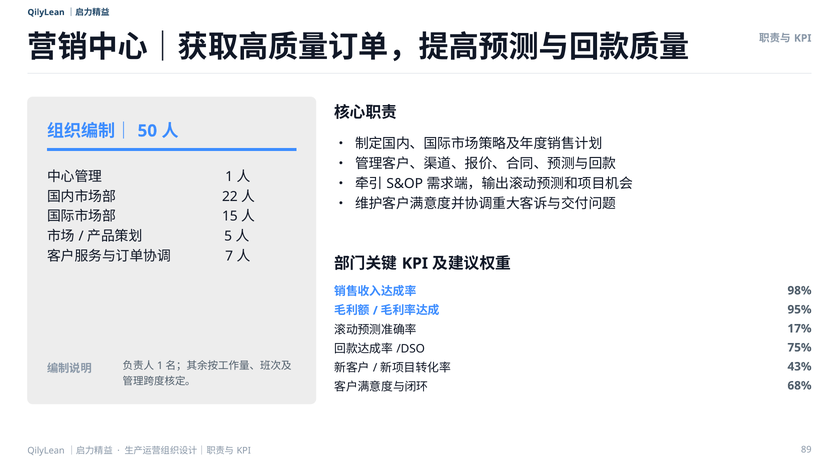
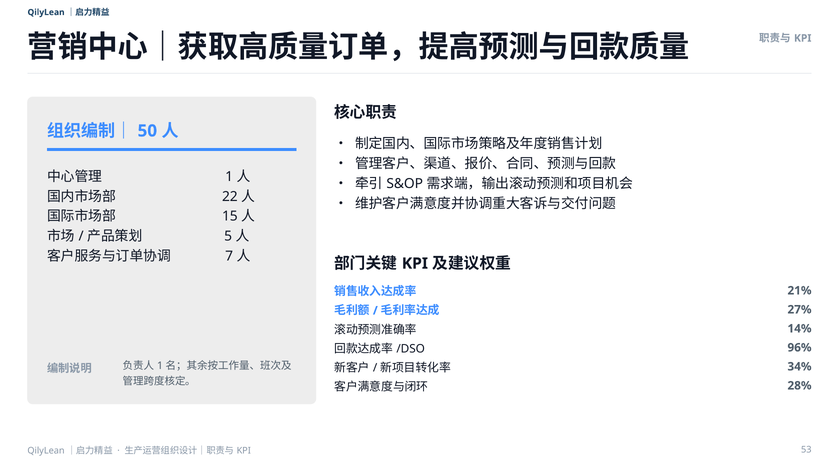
98%: 98% -> 21%
95%: 95% -> 27%
17%: 17% -> 14%
75%: 75% -> 96%
43%: 43% -> 34%
68%: 68% -> 28%
89: 89 -> 53
